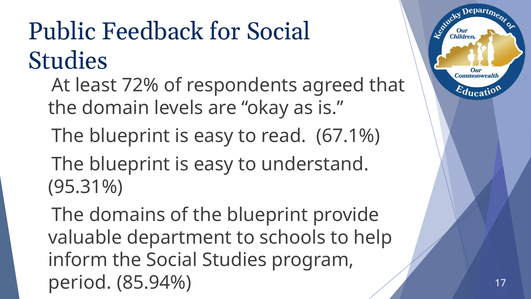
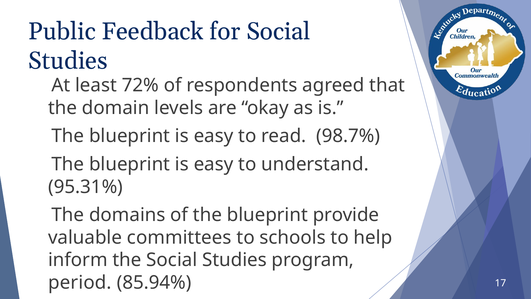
67.1%: 67.1% -> 98.7%
department: department -> committees
